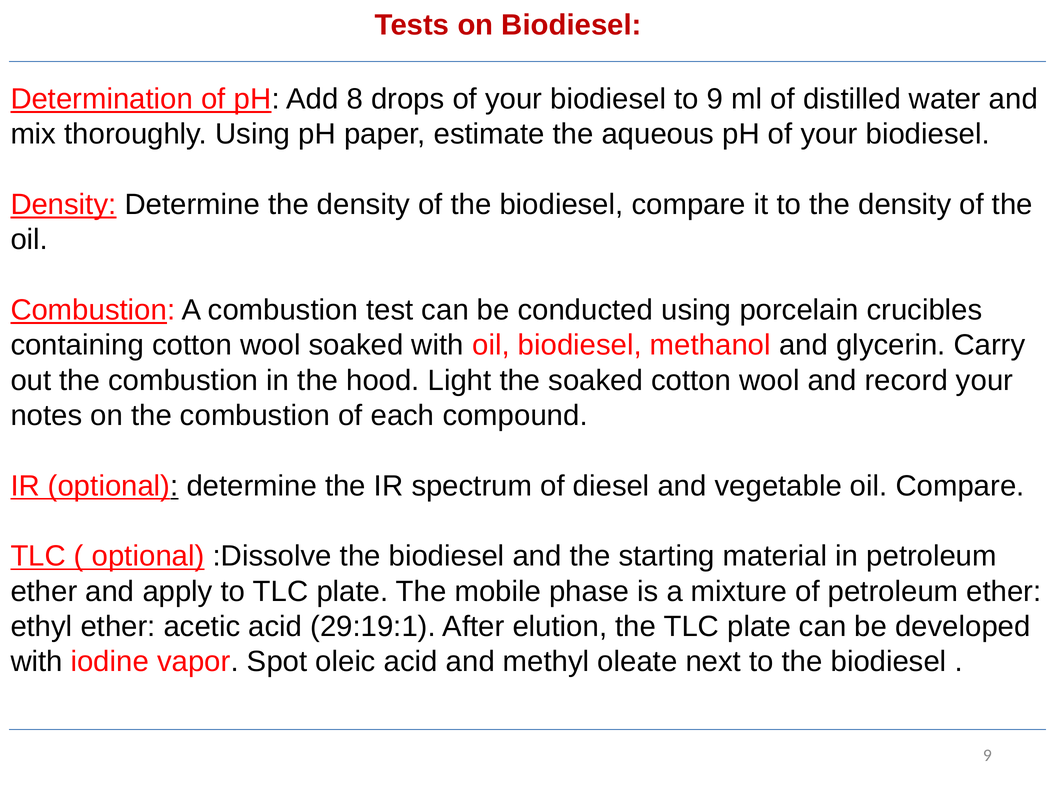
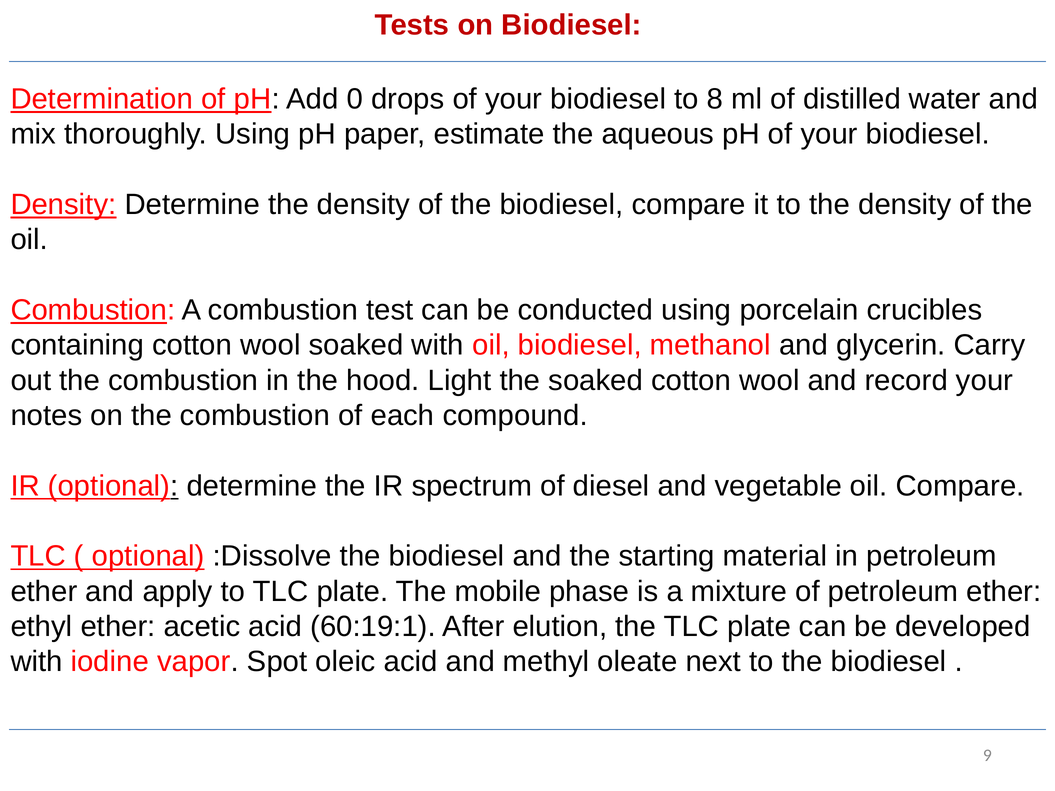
8: 8 -> 0
to 9: 9 -> 8
29:19:1: 29:19:1 -> 60:19:1
